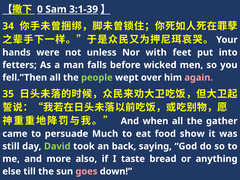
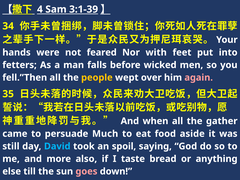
0: 0 -> 4
unless: unless -> feared
people colour: light green -> yellow
show: show -> aside
David colour: light green -> light blue
back: back -> spoil
